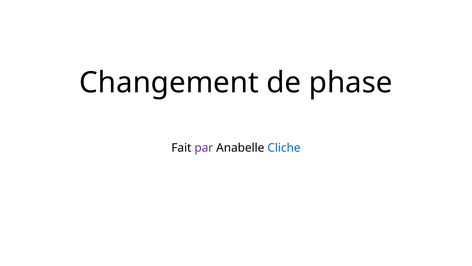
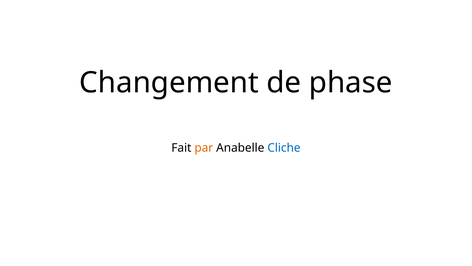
par colour: purple -> orange
